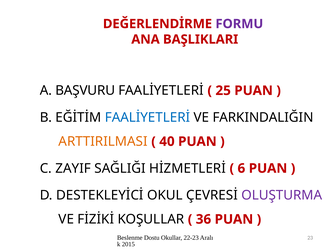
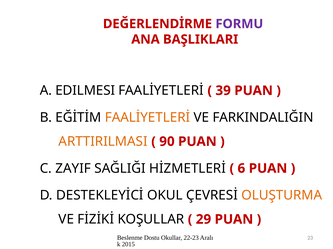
BAŞVURU: BAŞVURU -> EDILMESI
25: 25 -> 39
FAALİYETLERİ at (147, 118) colour: blue -> orange
40: 40 -> 90
OLUŞTURMA colour: purple -> orange
36: 36 -> 29
